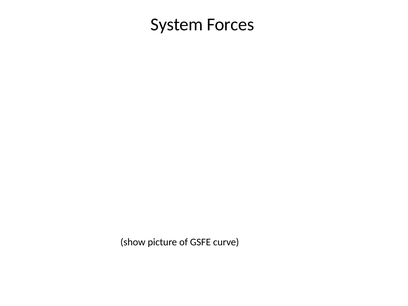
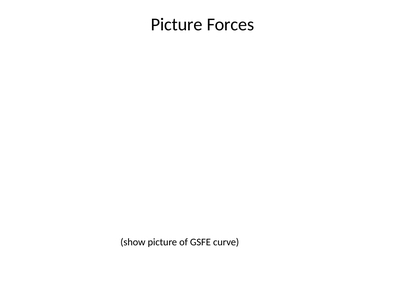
System at (177, 24): System -> Picture
